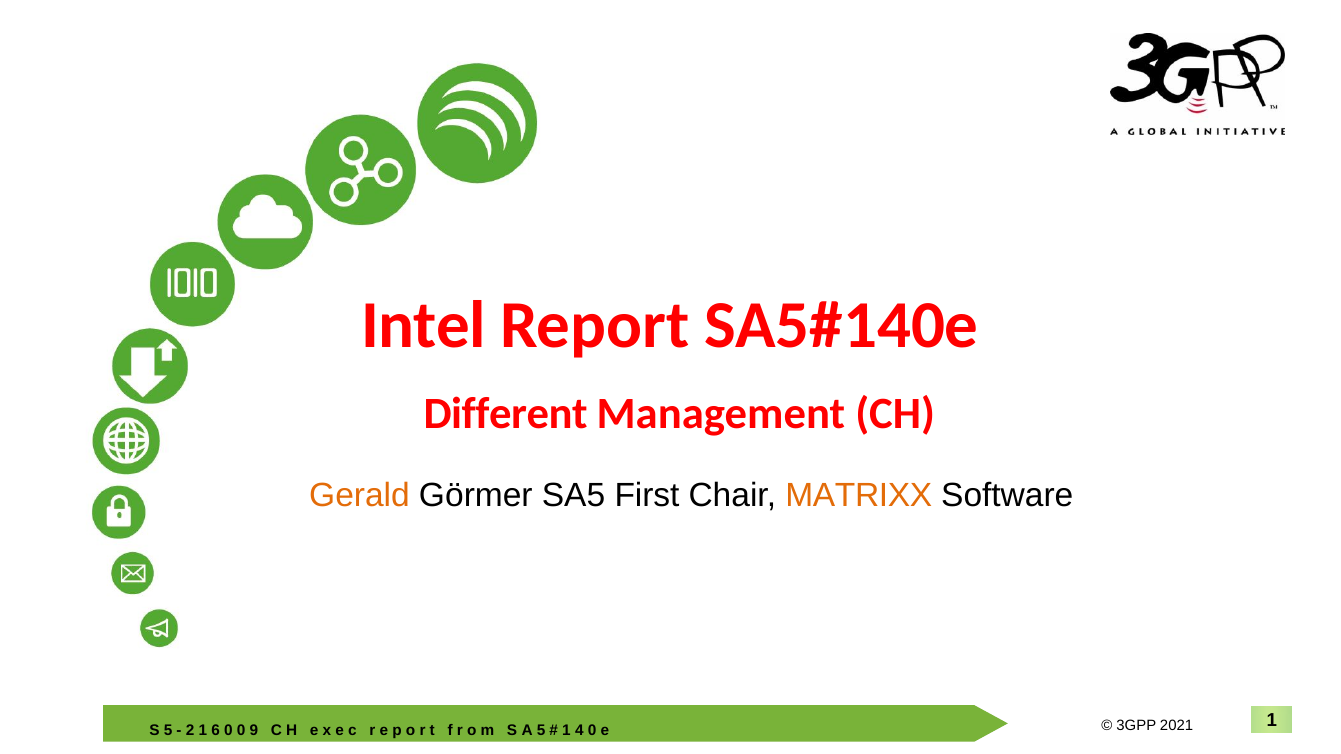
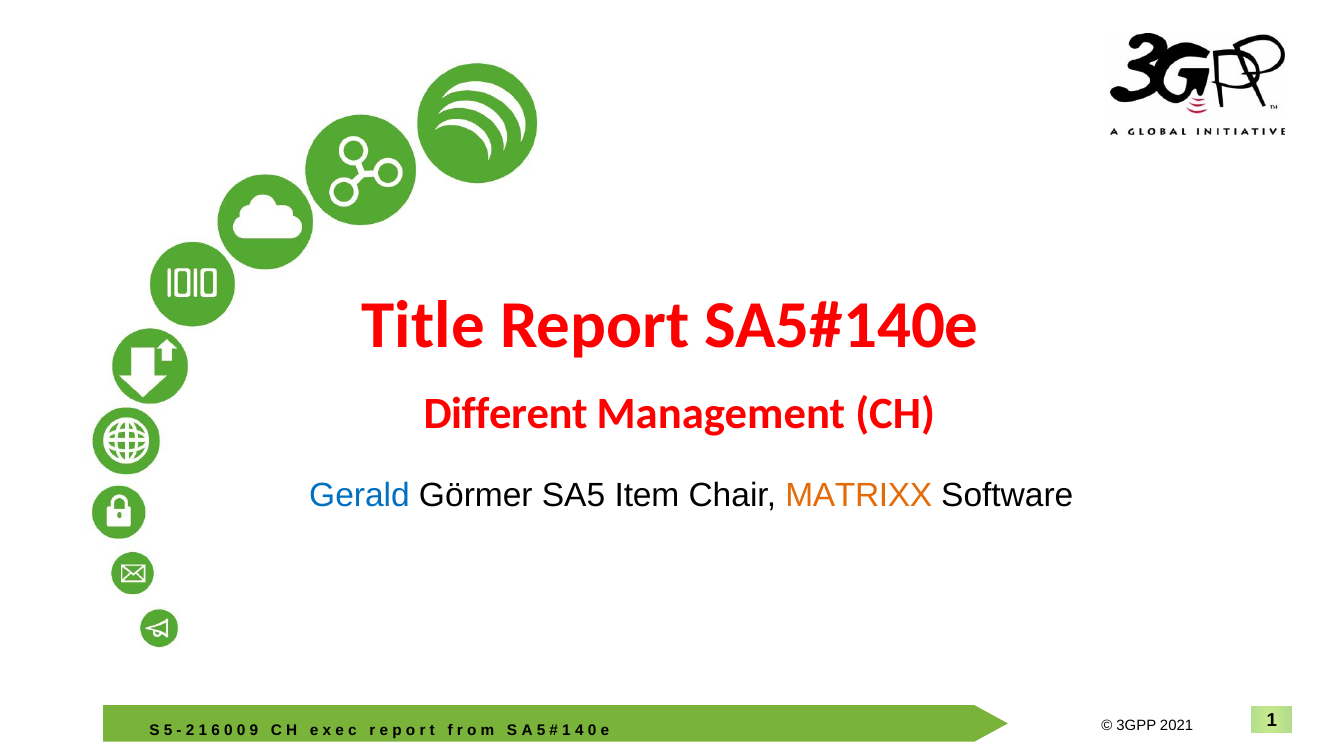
Intel: Intel -> Title
Gerald colour: orange -> blue
First: First -> Item
